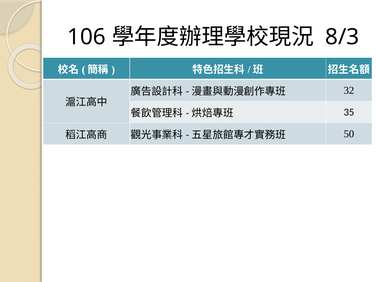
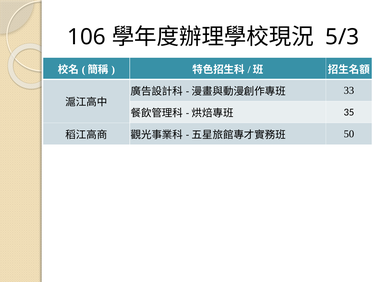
8/3: 8/3 -> 5/3
32: 32 -> 33
